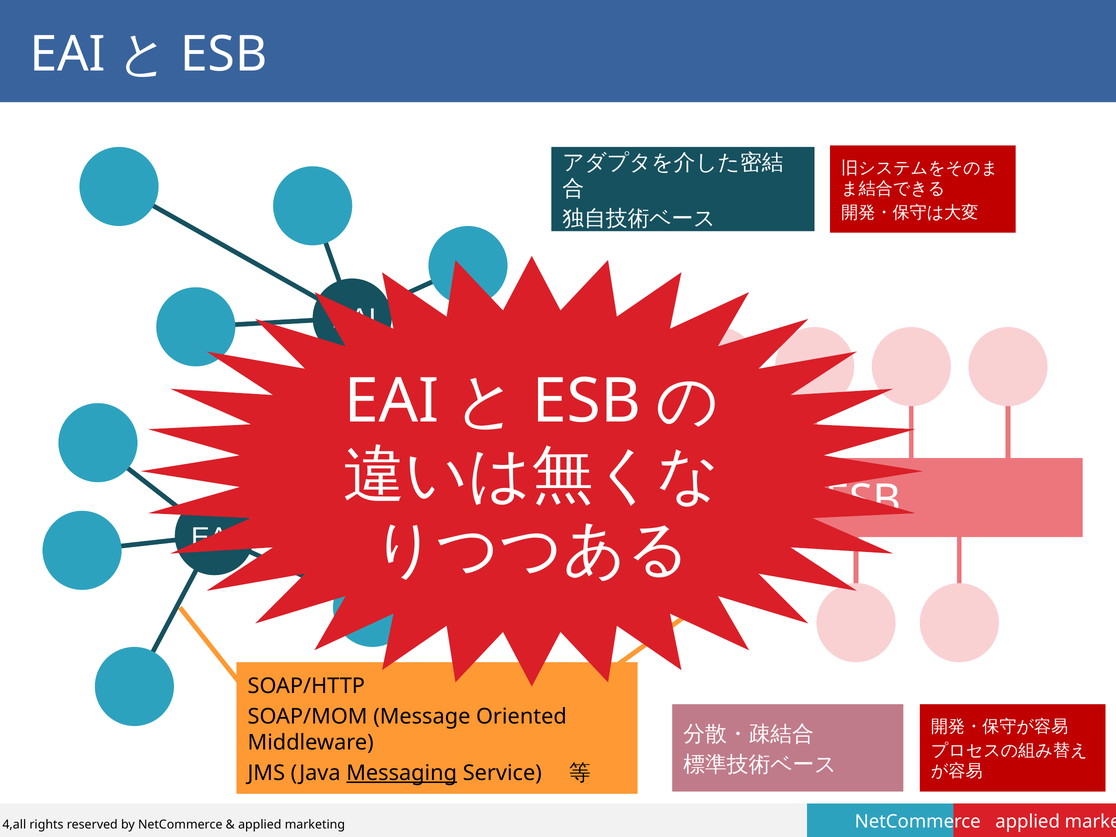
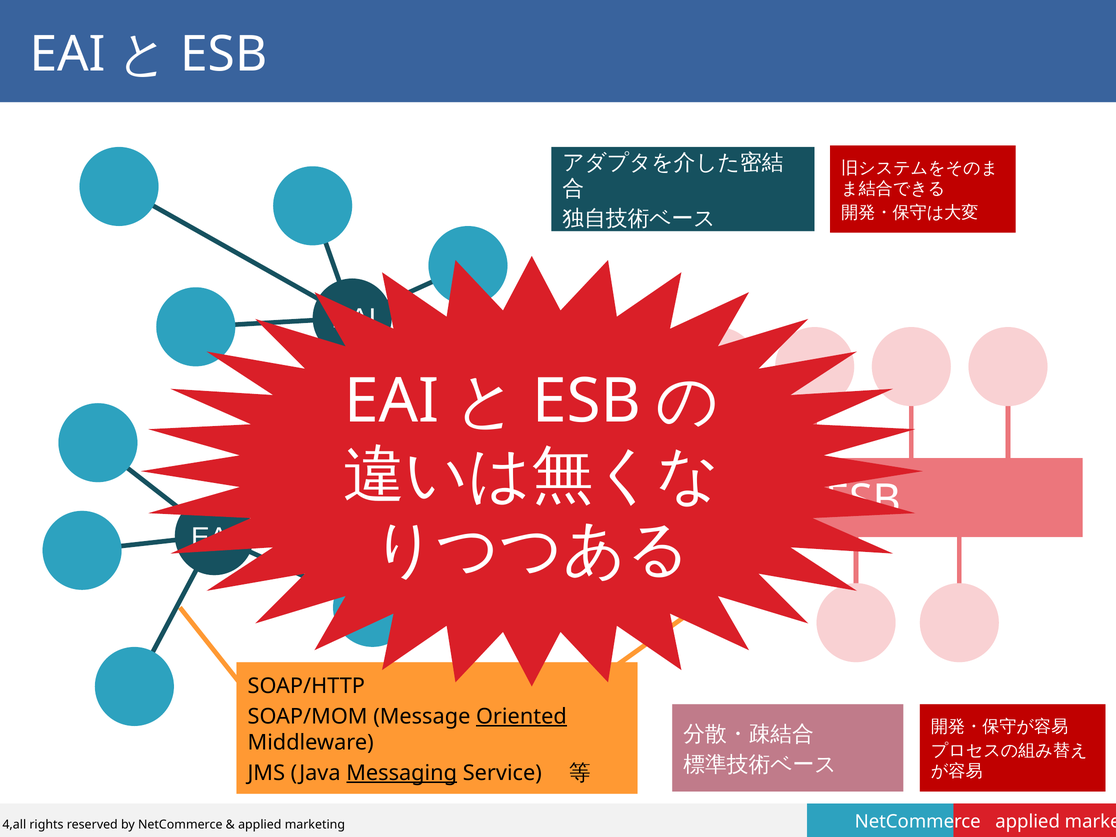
Oriented underline: none -> present
